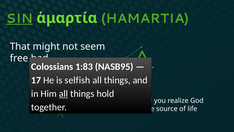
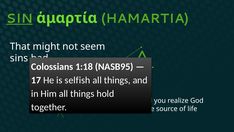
free: free -> sins
1:83: 1:83 -> 1:18
all at (63, 93) underline: present -> none
